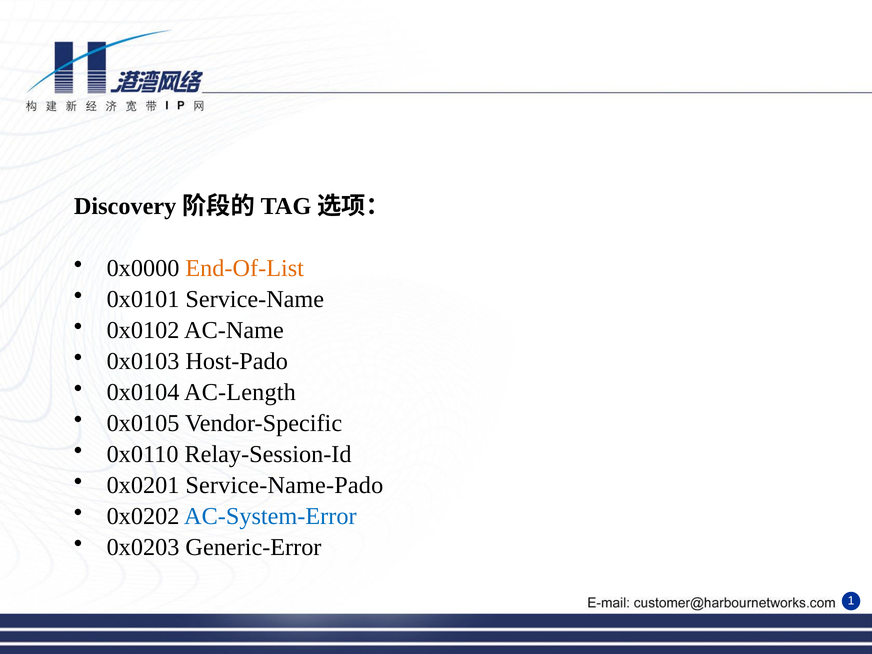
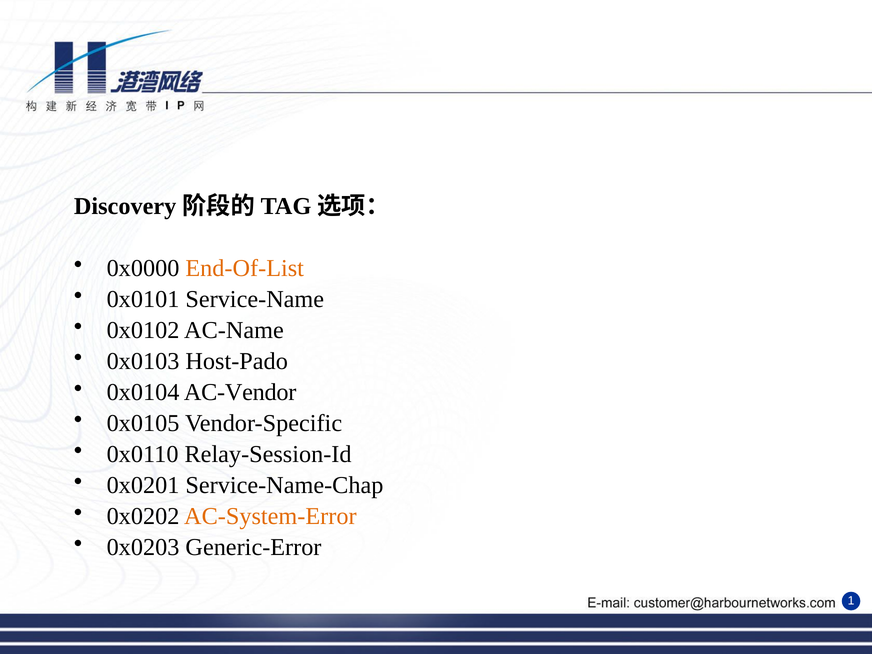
AC-Length: AC-Length -> AC-Vendor
Service-Name-Pado: Service-Name-Pado -> Service-Name-Chap
AC-System-Error colour: blue -> orange
